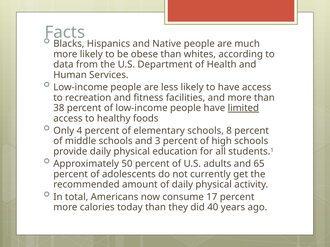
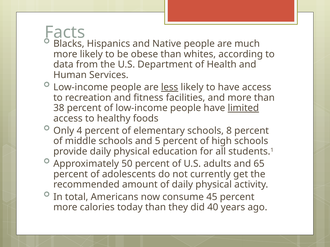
less underline: none -> present
3: 3 -> 5
17: 17 -> 45
